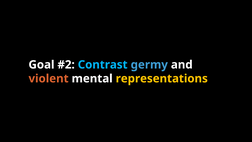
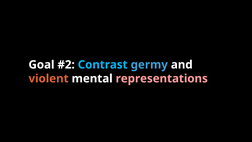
representations colour: yellow -> pink
